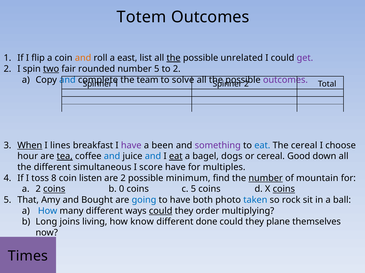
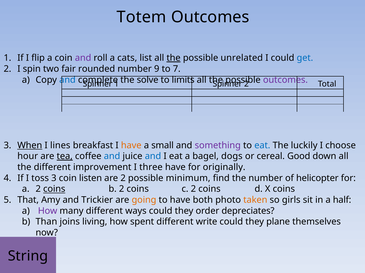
and at (83, 58) colour: orange -> purple
east: east -> cats
get colour: purple -> blue
two underline: present -> none
number 5: 5 -> 9
to 2: 2 -> 7
team: team -> solve
solve: solve -> limits
have at (131, 146) colour: purple -> orange
been: been -> small
The cereal: cereal -> luckily
eat at (176, 157) underline: present -> none
simultaneous: simultaneous -> improvement
score: score -> three
multiples: multiples -> originally
toss 8: 8 -> 3
number at (266, 179) underline: present -> none
mountain: mountain -> helicopter
b 0: 0 -> 2
c 5: 5 -> 2
coins at (284, 190) underline: present -> none
Bought: Bought -> Trickier
going colour: blue -> orange
taken colour: blue -> orange
rock: rock -> girls
ball: ball -> half
How at (48, 211) colour: blue -> purple
could at (161, 211) underline: present -> none
multiplying: multiplying -> depreciates
Long: Long -> Than
know: know -> spent
done: done -> write
Times: Times -> String
